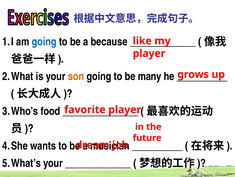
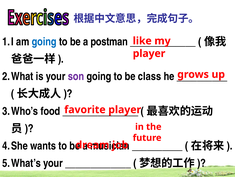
because: because -> postman
son colour: orange -> purple
many: many -> class
